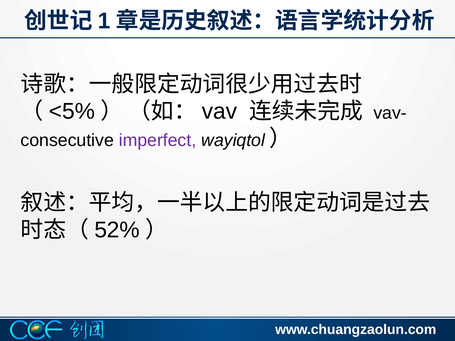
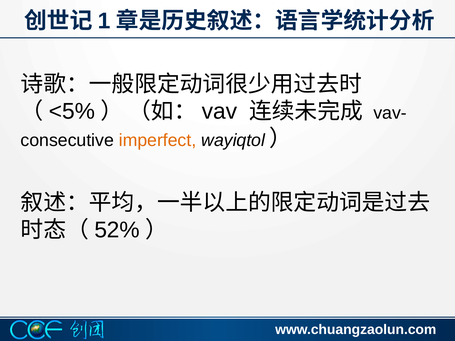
imperfect colour: purple -> orange
